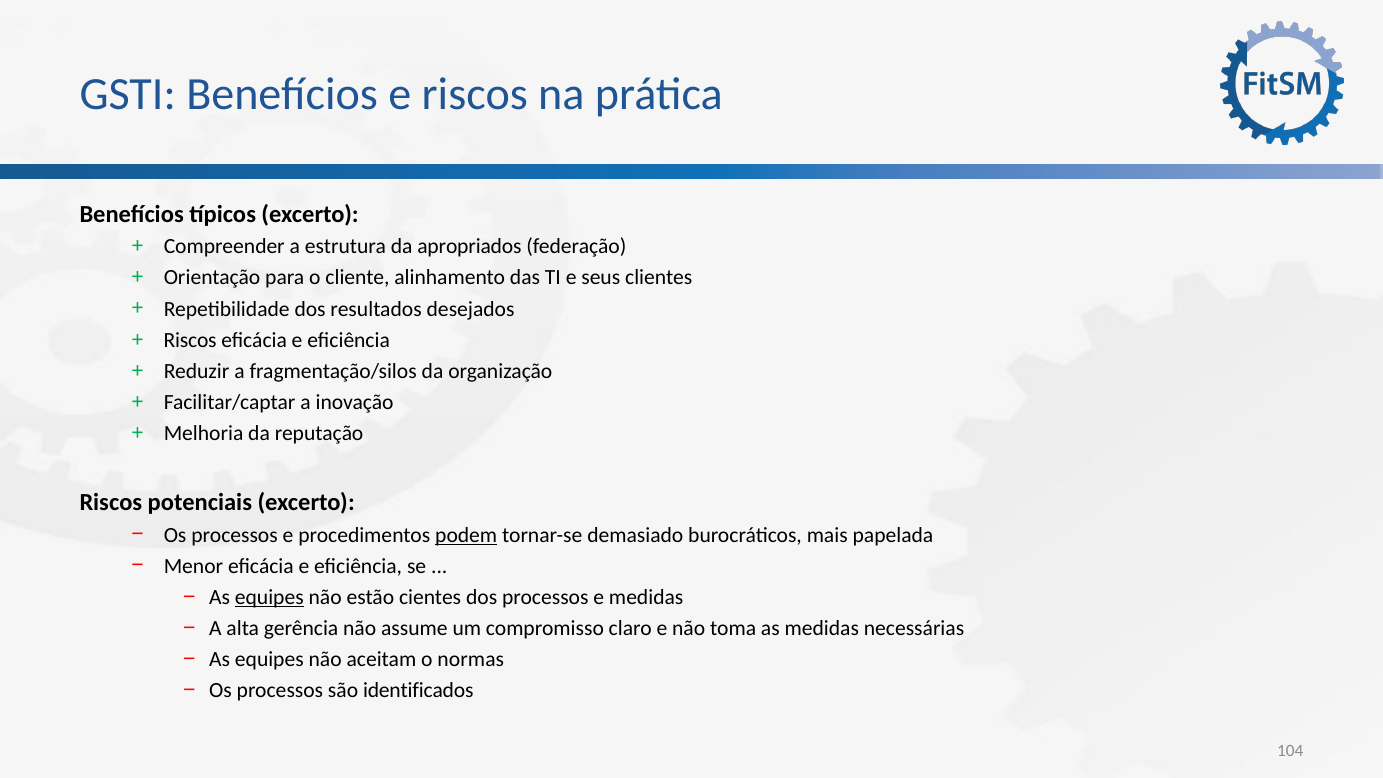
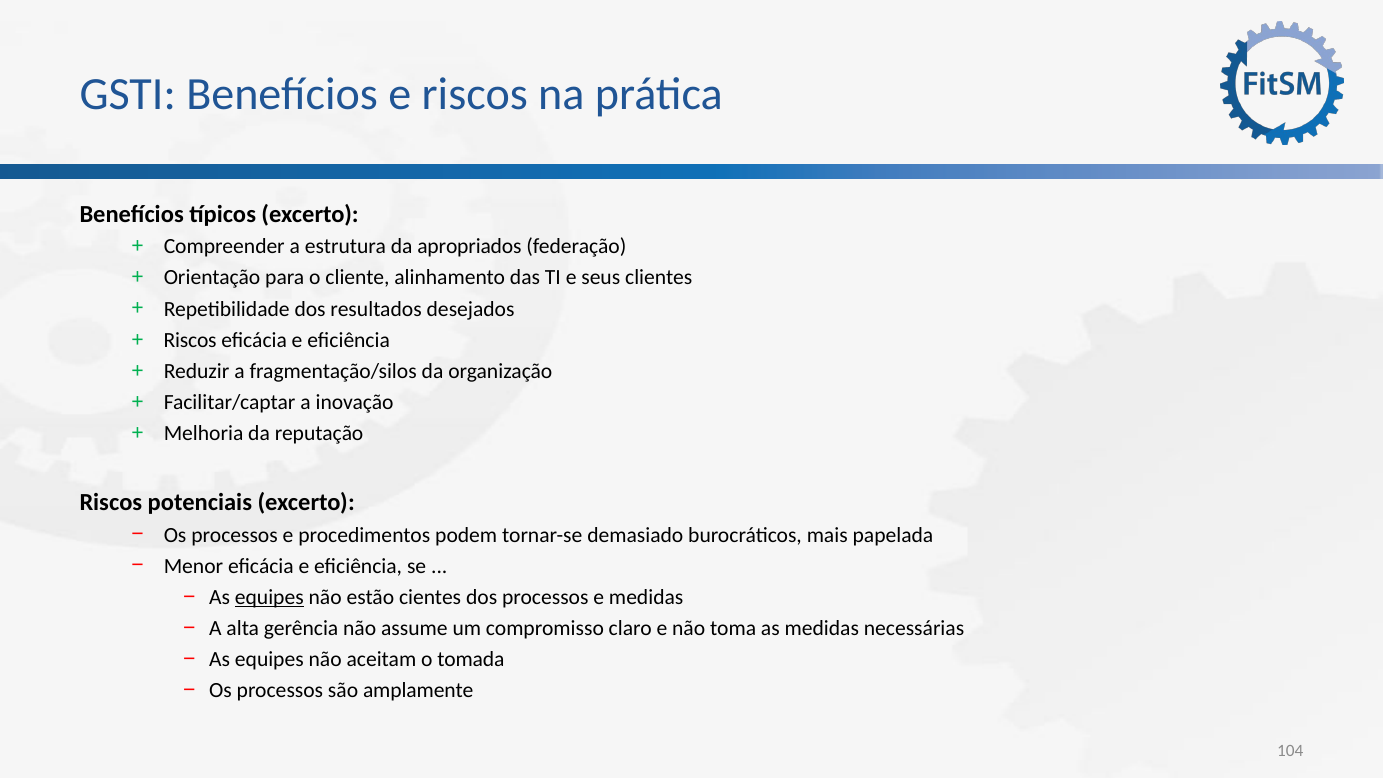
podem underline: present -> none
normas: normas -> tomada
identificados: identificados -> amplamente
